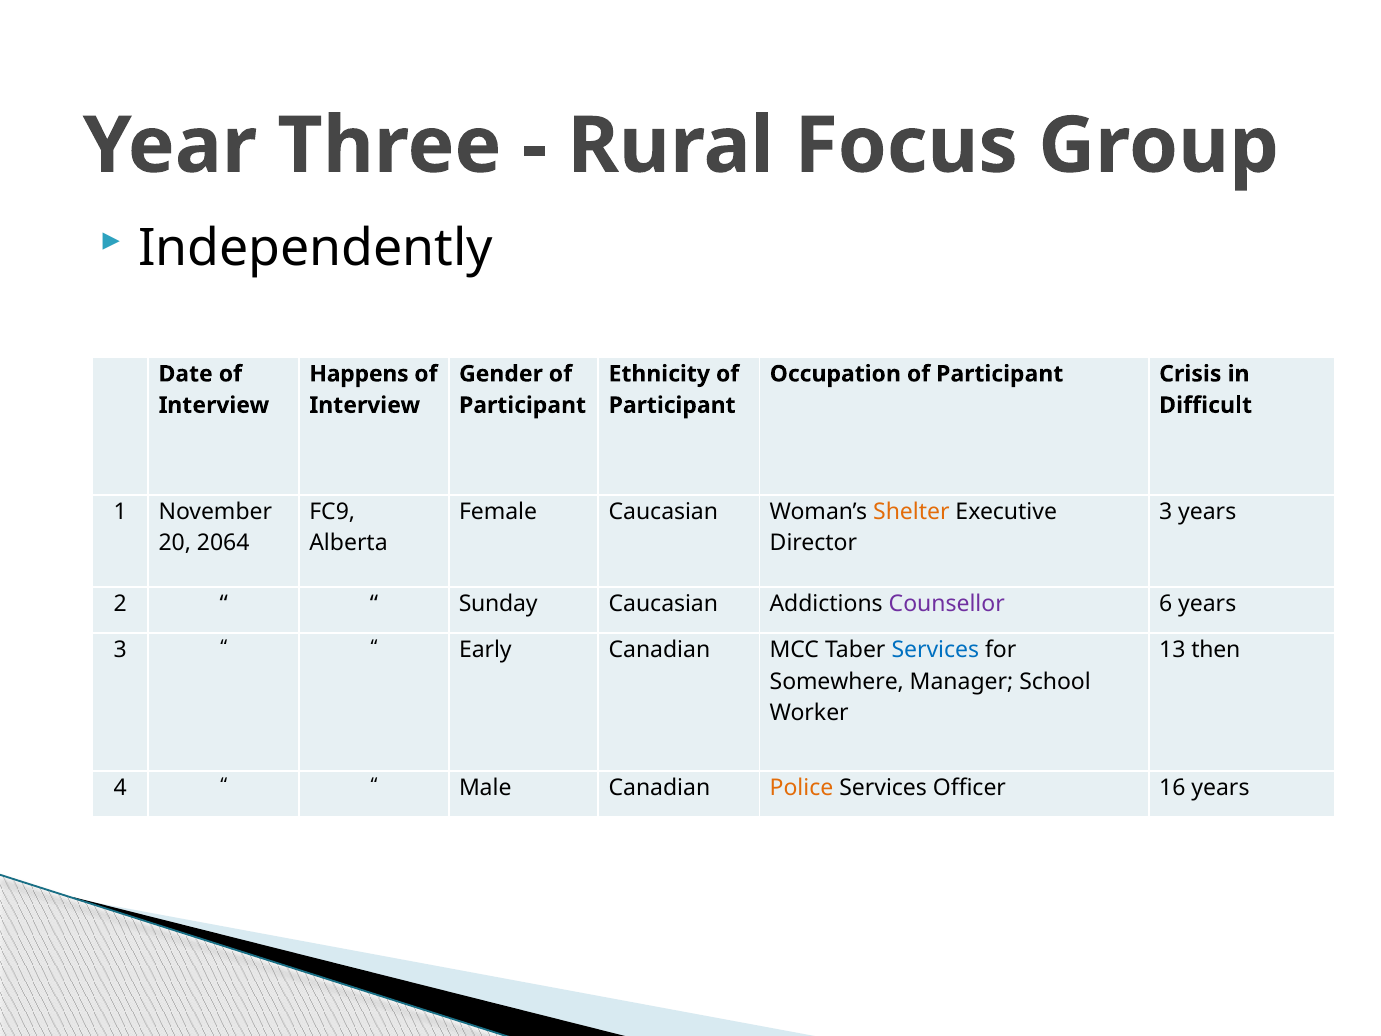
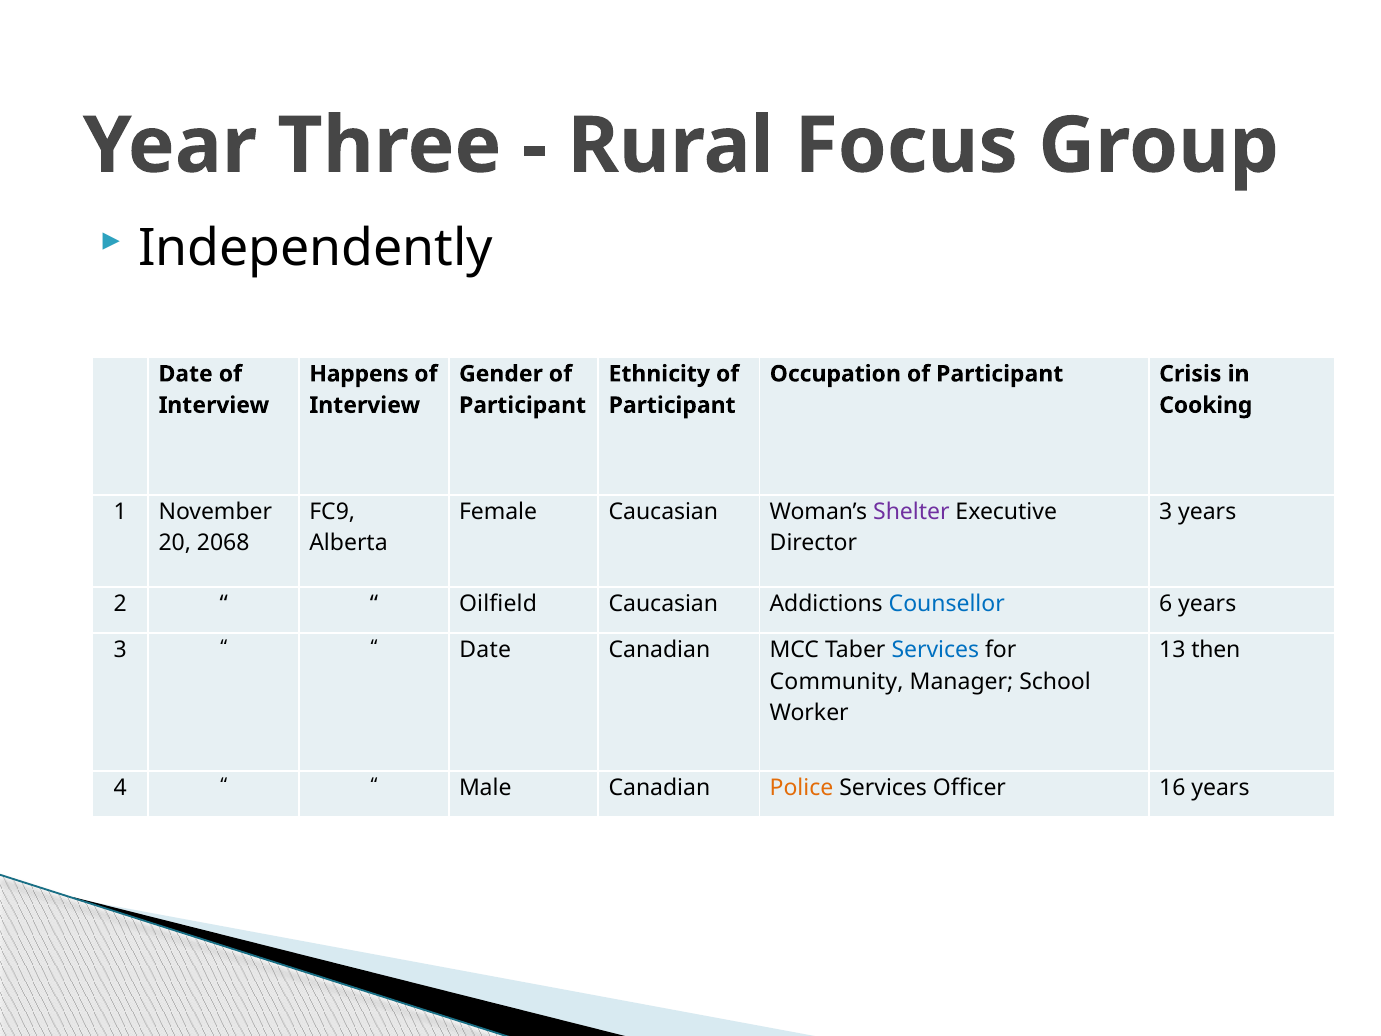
Difficult: Difficult -> Cooking
Shelter colour: orange -> purple
2064: 2064 -> 2068
Sunday: Sunday -> Oilfield
Counsellor colour: purple -> blue
Early at (485, 650): Early -> Date
Somewhere: Somewhere -> Community
